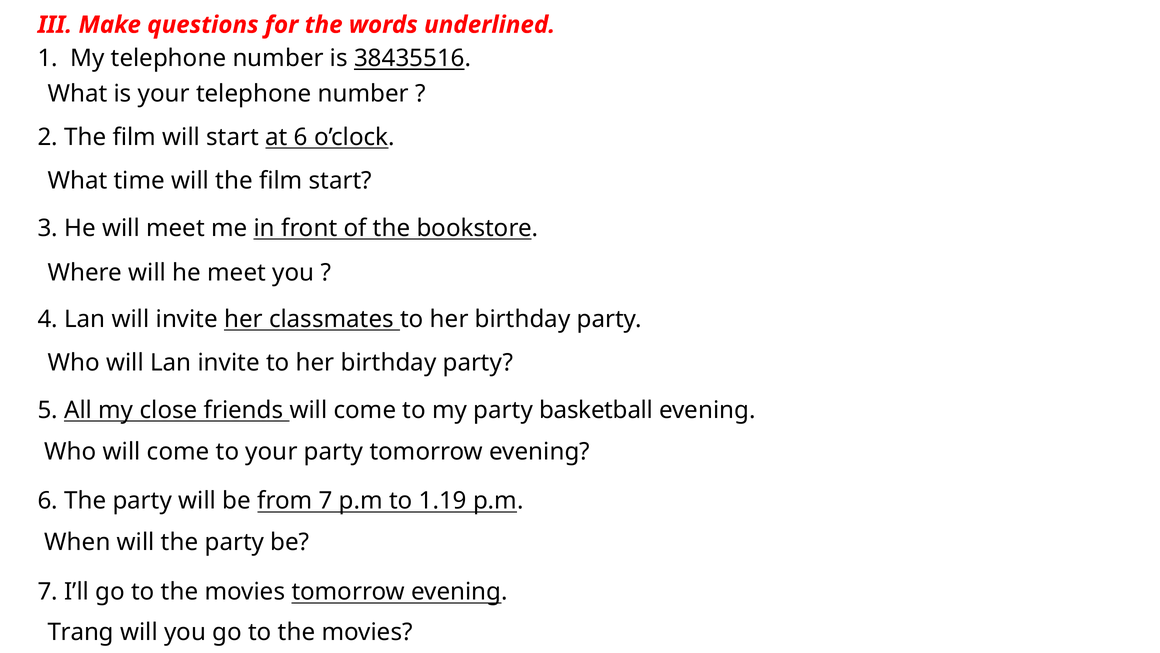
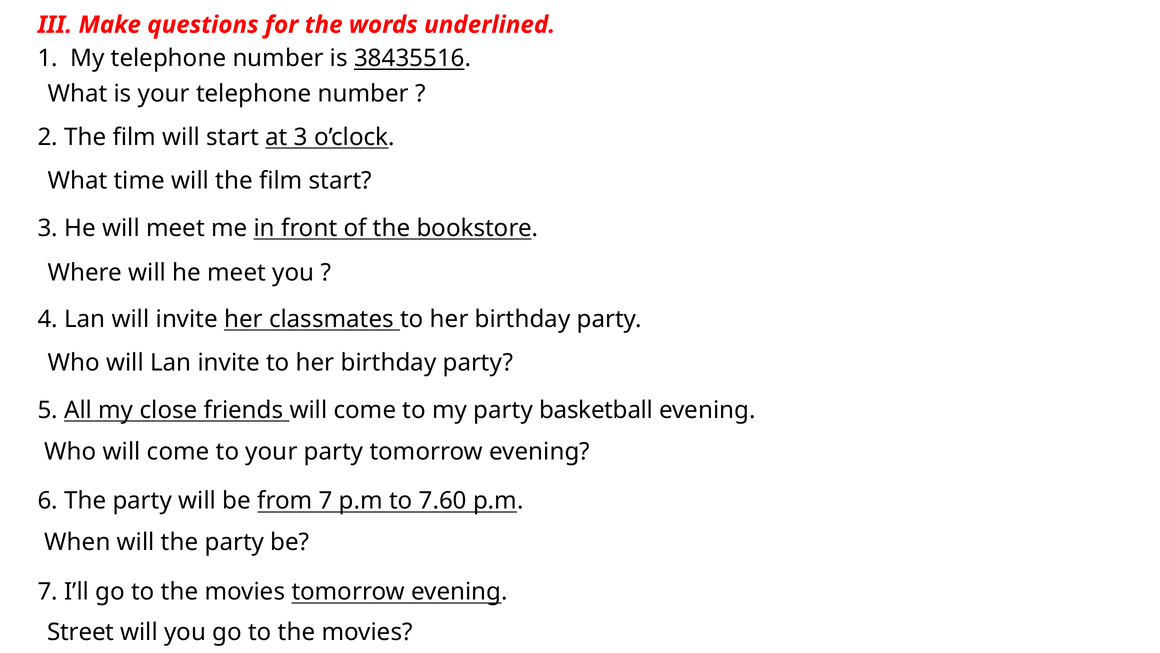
at 6: 6 -> 3
1.19: 1.19 -> 7.60
Trang: Trang -> Street
